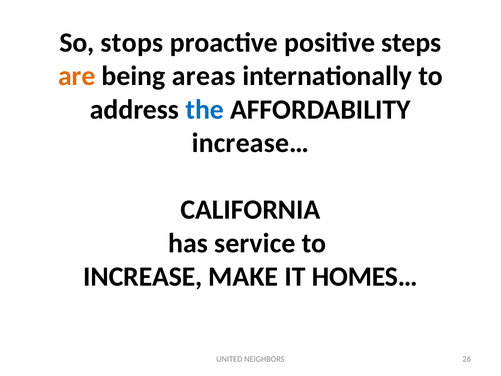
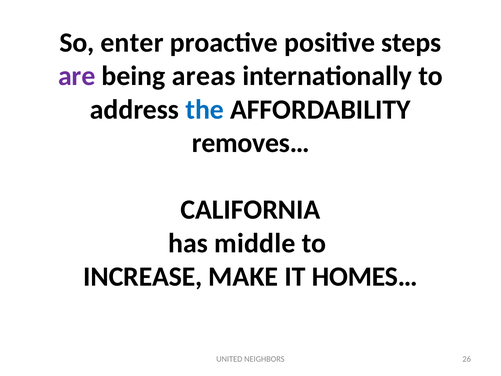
stops: stops -> enter
are colour: orange -> purple
increase…: increase… -> removes…
service: service -> middle
